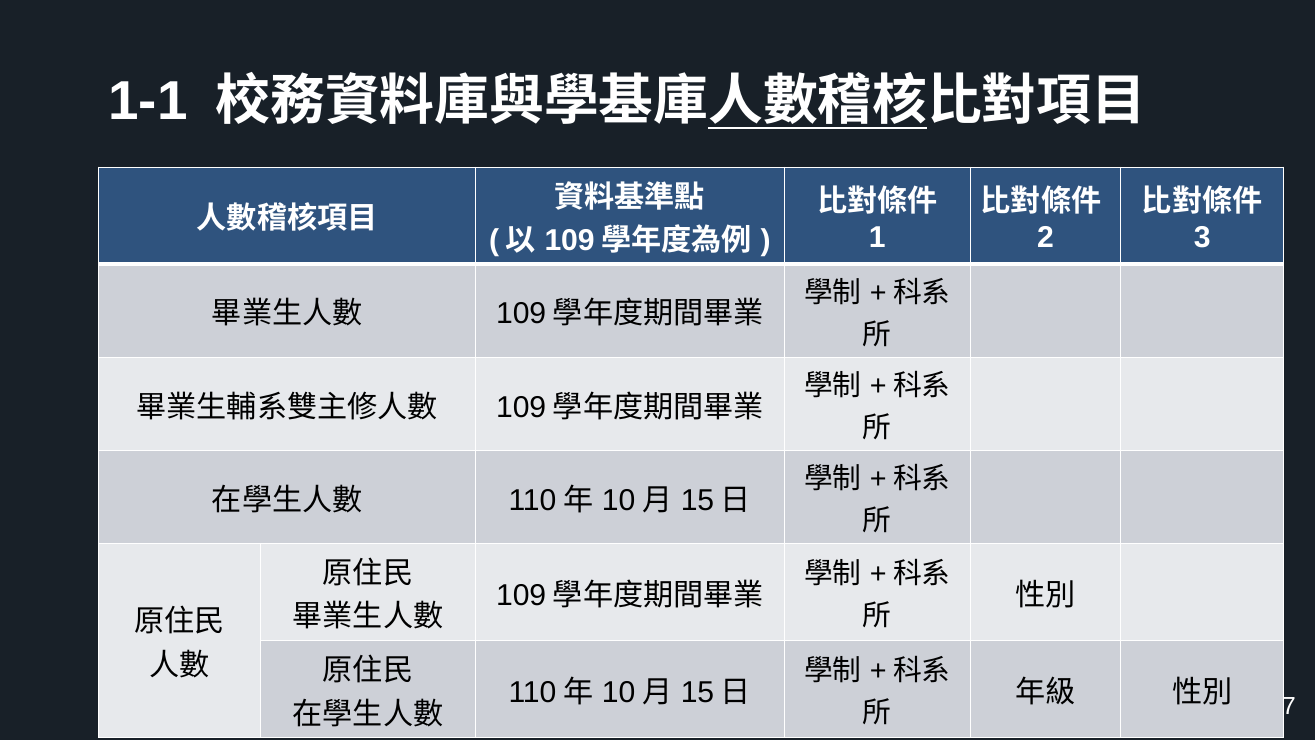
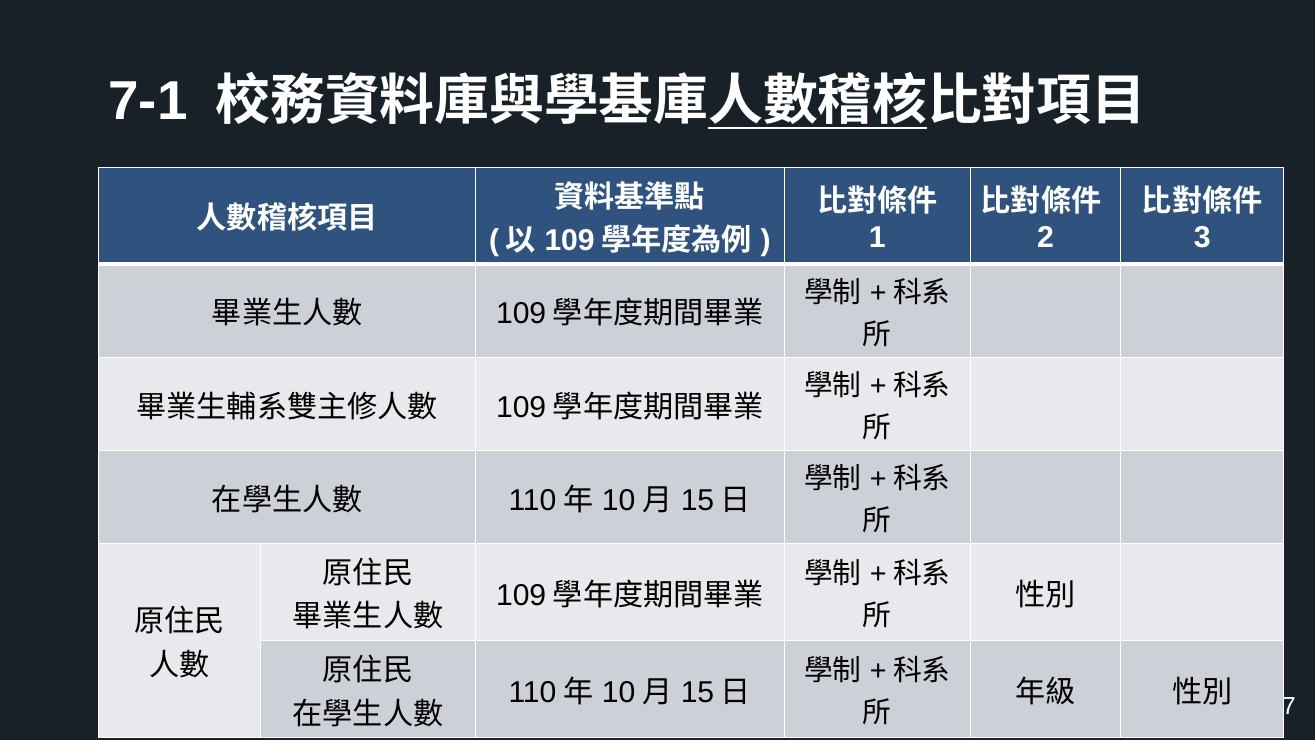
1-1: 1-1 -> 7-1
